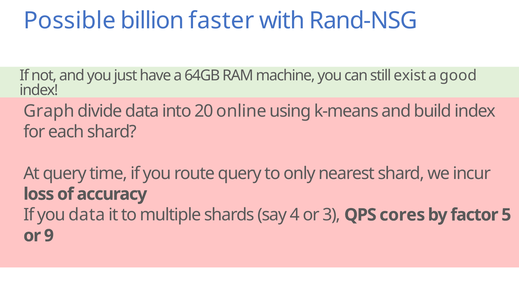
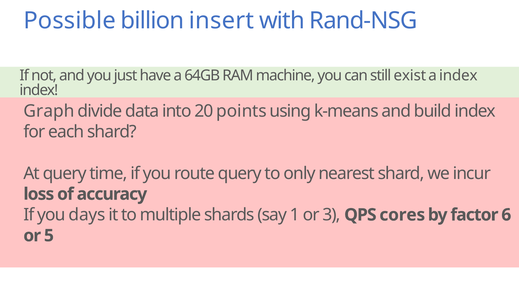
faster: faster -> insert
a good: good -> index
20 online: online -> points
you data: data -> days
4: 4 -> 1
5: 5 -> 6
9: 9 -> 5
